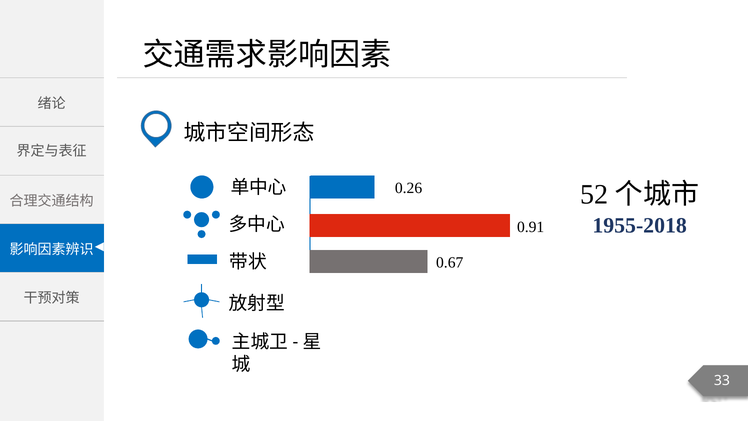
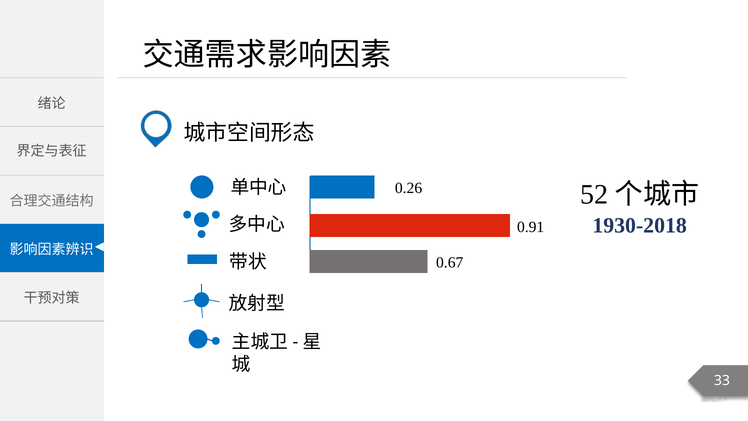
1955-2018: 1955-2018 -> 1930-2018
